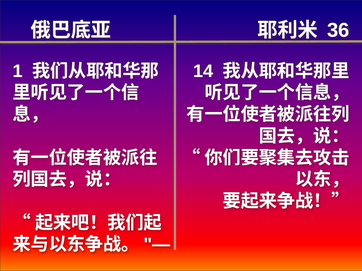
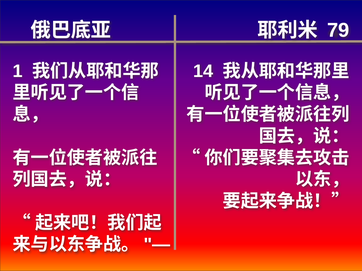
36: 36 -> 79
